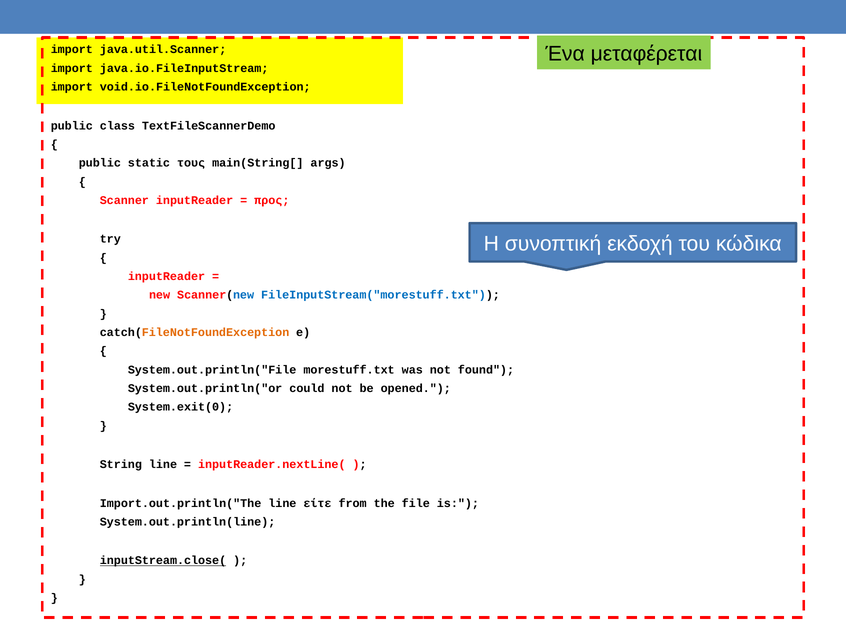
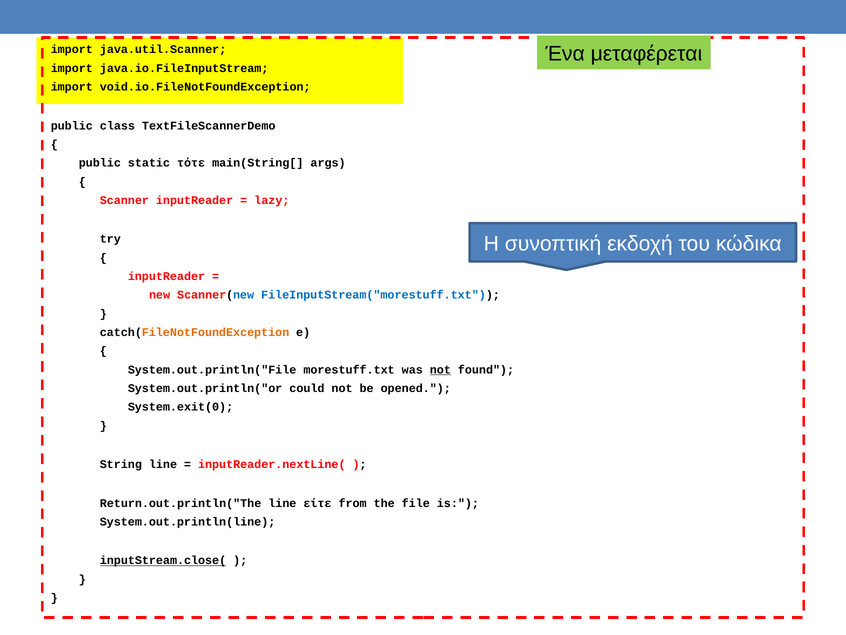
τους: τους -> τότε
προς: προς -> lazy
not at (440, 369) underline: none -> present
Import.out.println("The: Import.out.println("The -> Return.out.println("The
